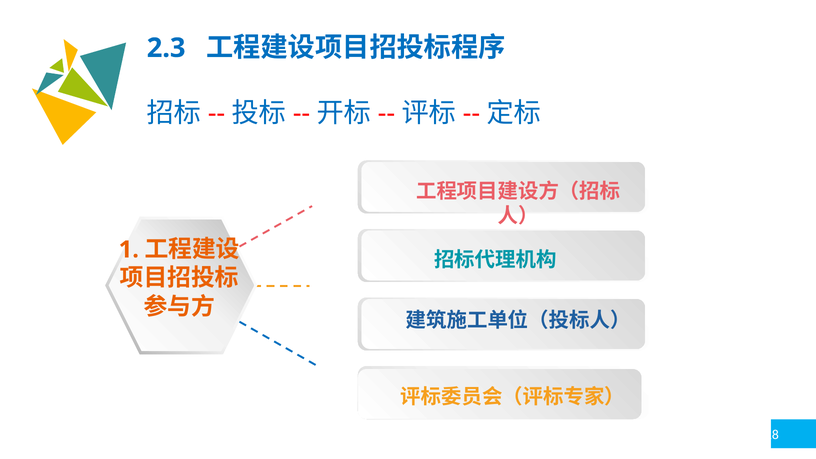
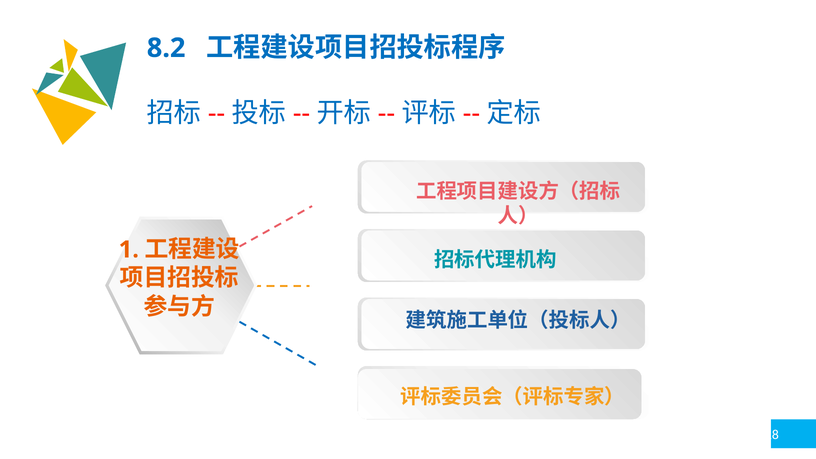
2.3: 2.3 -> 8.2
